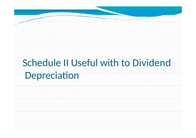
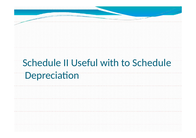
to Dividend: Dividend -> Schedule
